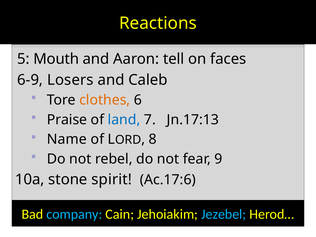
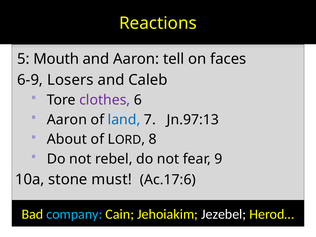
clothes colour: orange -> purple
Praise at (67, 120): Praise -> Aaron
Jn.17:13: Jn.17:13 -> Jn.97:13
Name: Name -> About
spirit: spirit -> must
Jezebel colour: light blue -> white
